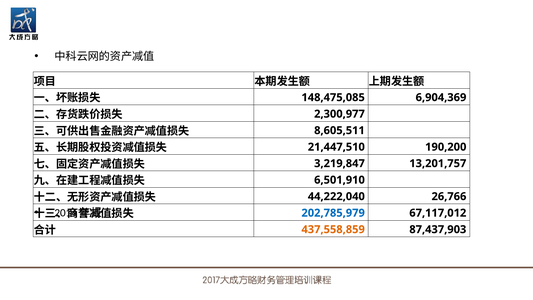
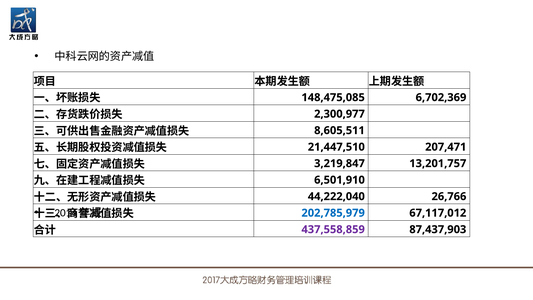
6,904,369: 6,904,369 -> 6,702,369
190,200: 190,200 -> 207,471
437,558,859 colour: orange -> purple
